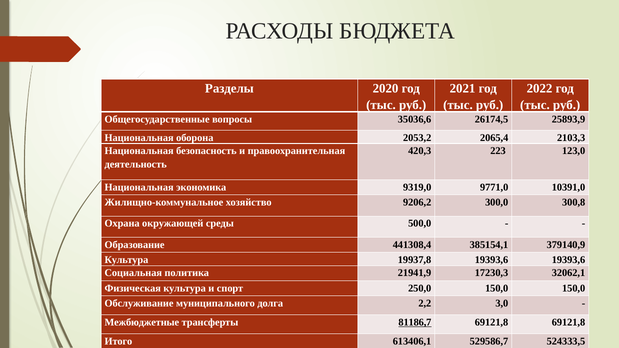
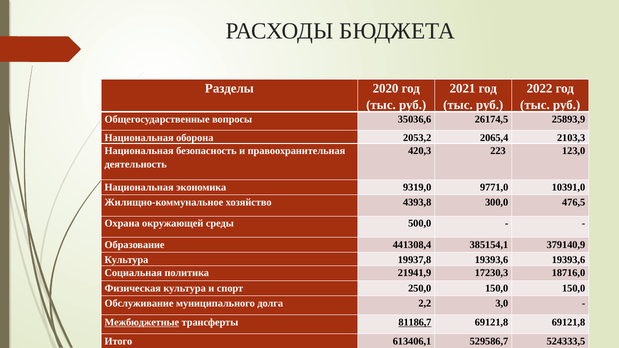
9206,2: 9206,2 -> 4393,8
300,8: 300,8 -> 476,5
32062,1: 32062,1 -> 18716,0
Межбюджетные underline: none -> present
